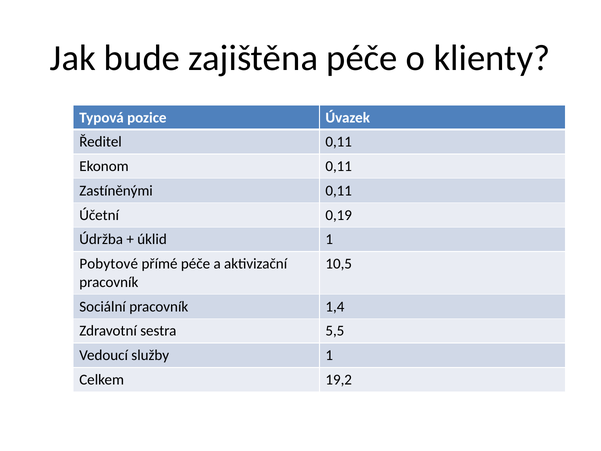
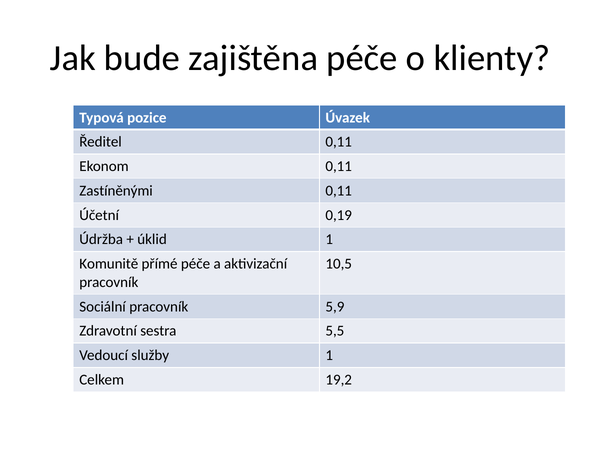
Pobytové: Pobytové -> Komunitě
1,4: 1,4 -> 5,9
